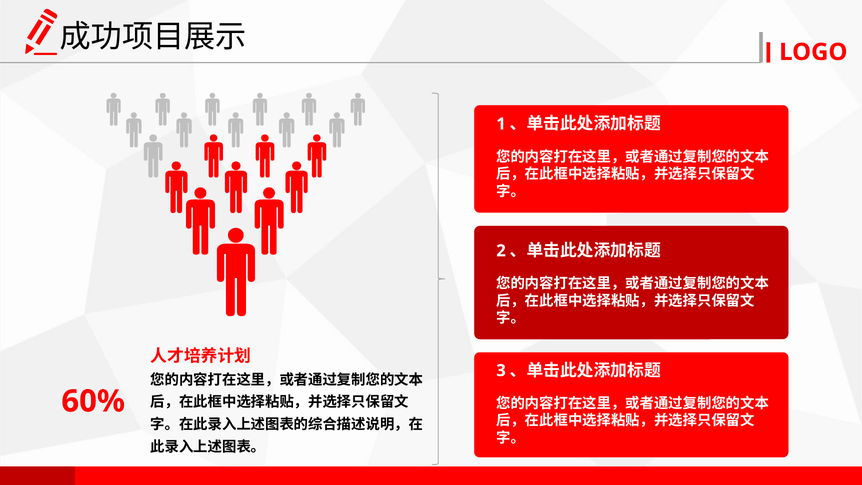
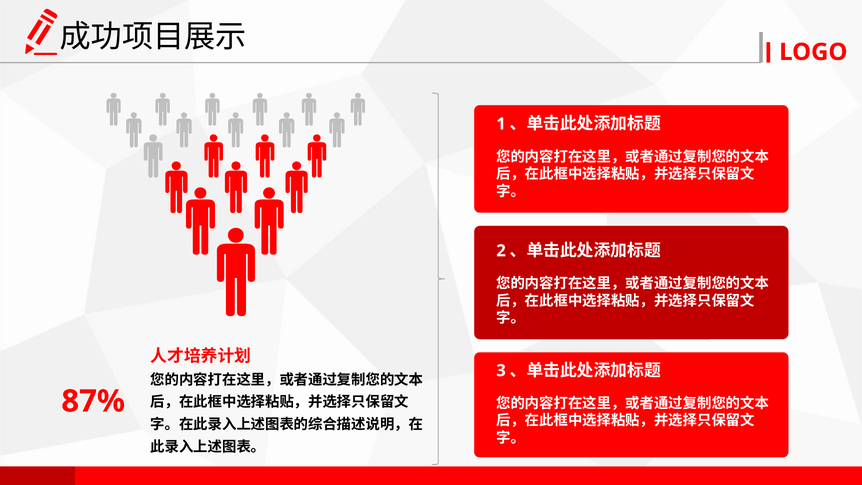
60%: 60% -> 87%
